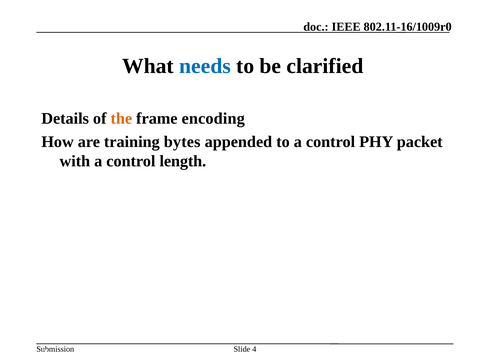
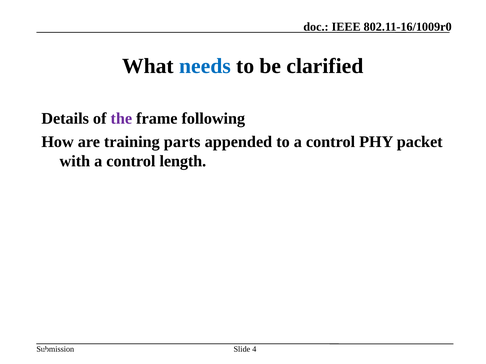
the colour: orange -> purple
encoding: encoding -> following
bytes: bytes -> parts
